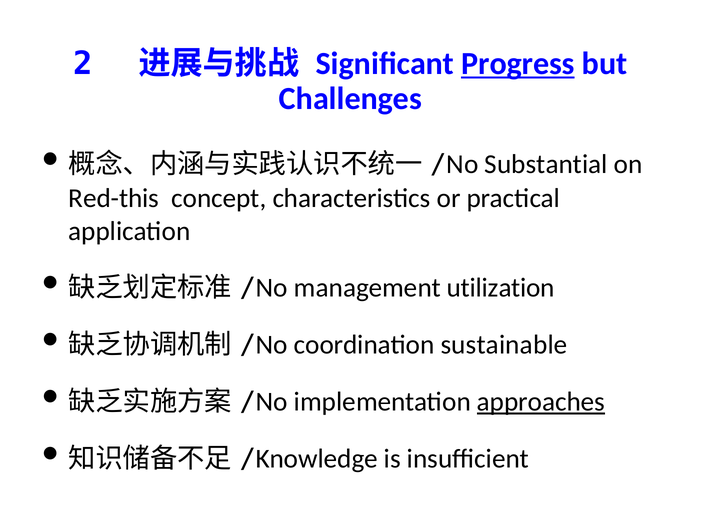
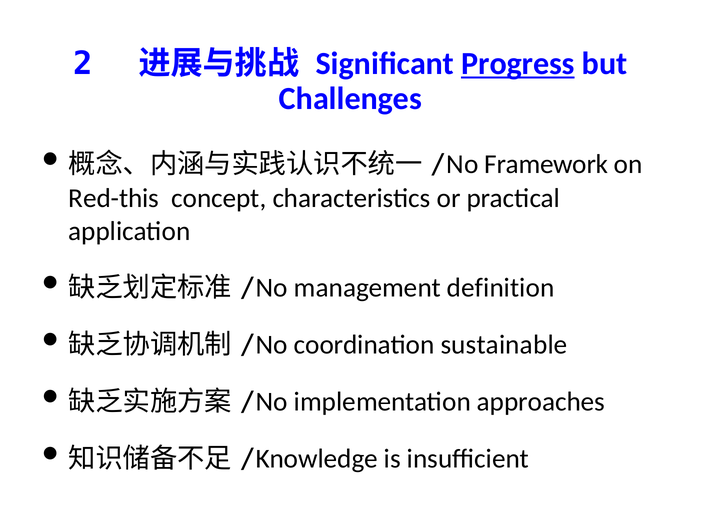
Substantial: Substantial -> Framework
utilization: utilization -> definition
approaches underline: present -> none
